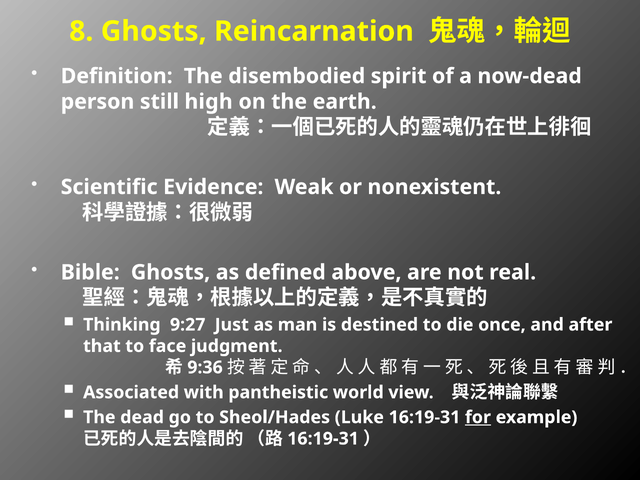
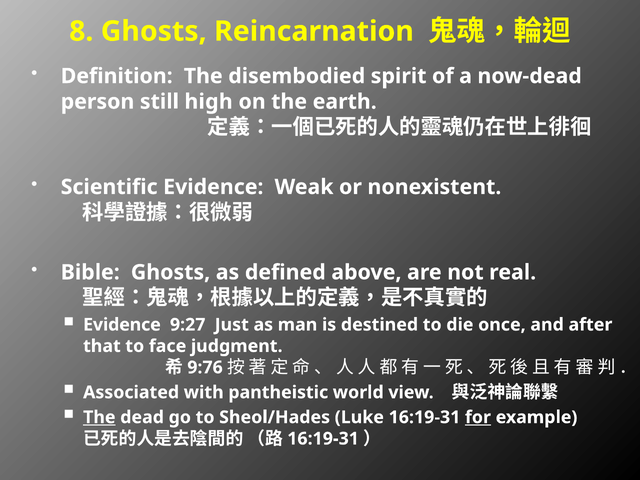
Thinking at (122, 325): Thinking -> Evidence
9:36: 9:36 -> 9:76
The at (99, 417) underline: none -> present
